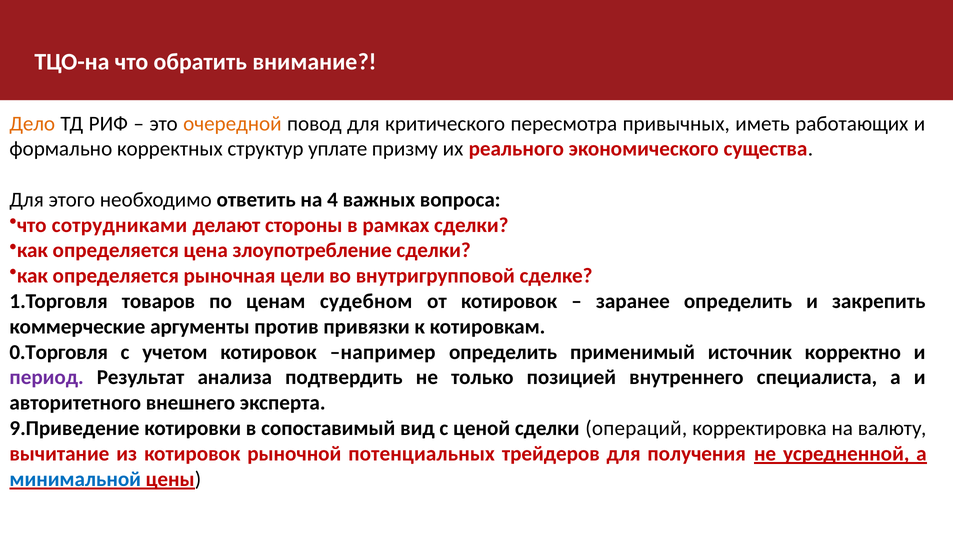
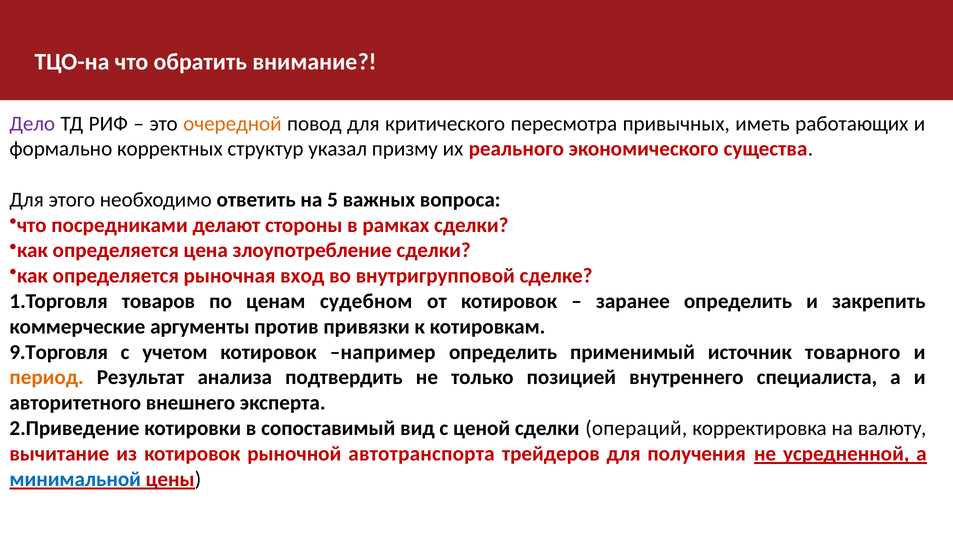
Дело colour: orange -> purple
уплате: уплате -> указал
4: 4 -> 5
сотрудниками: сотрудниками -> посредниками
цели: цели -> вход
0.Торговля: 0.Торговля -> 9.Торговля
корректно: корректно -> товарного
период colour: purple -> orange
9.Приведение: 9.Приведение -> 2.Приведение
потенциальных: потенциальных -> автотранспорта
